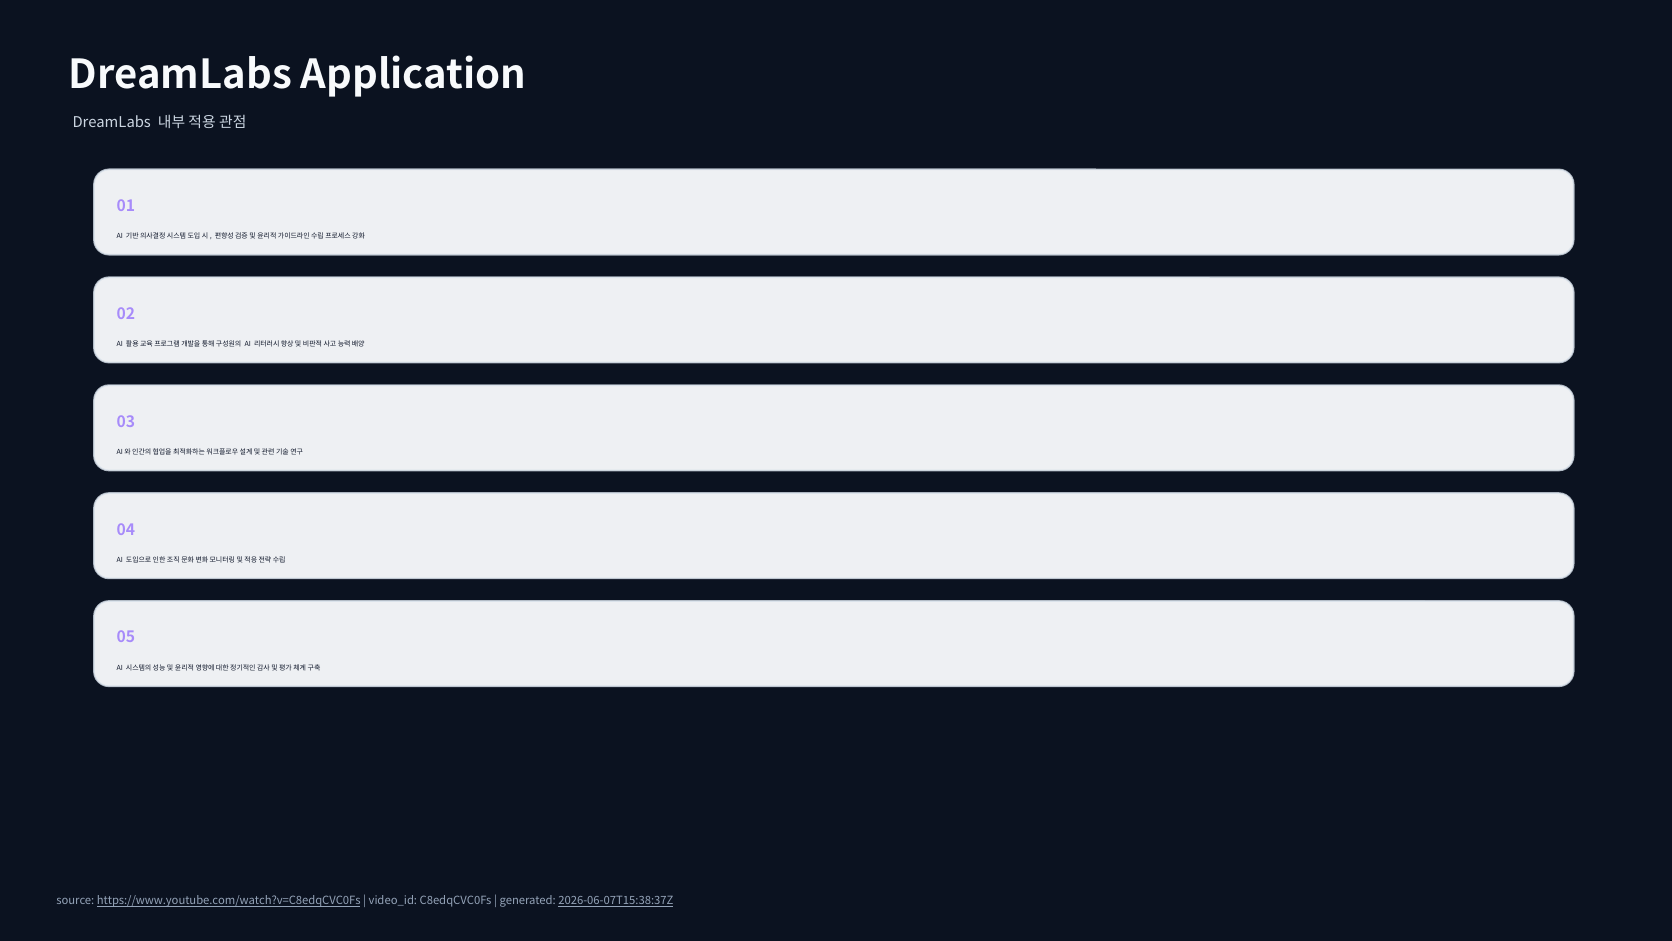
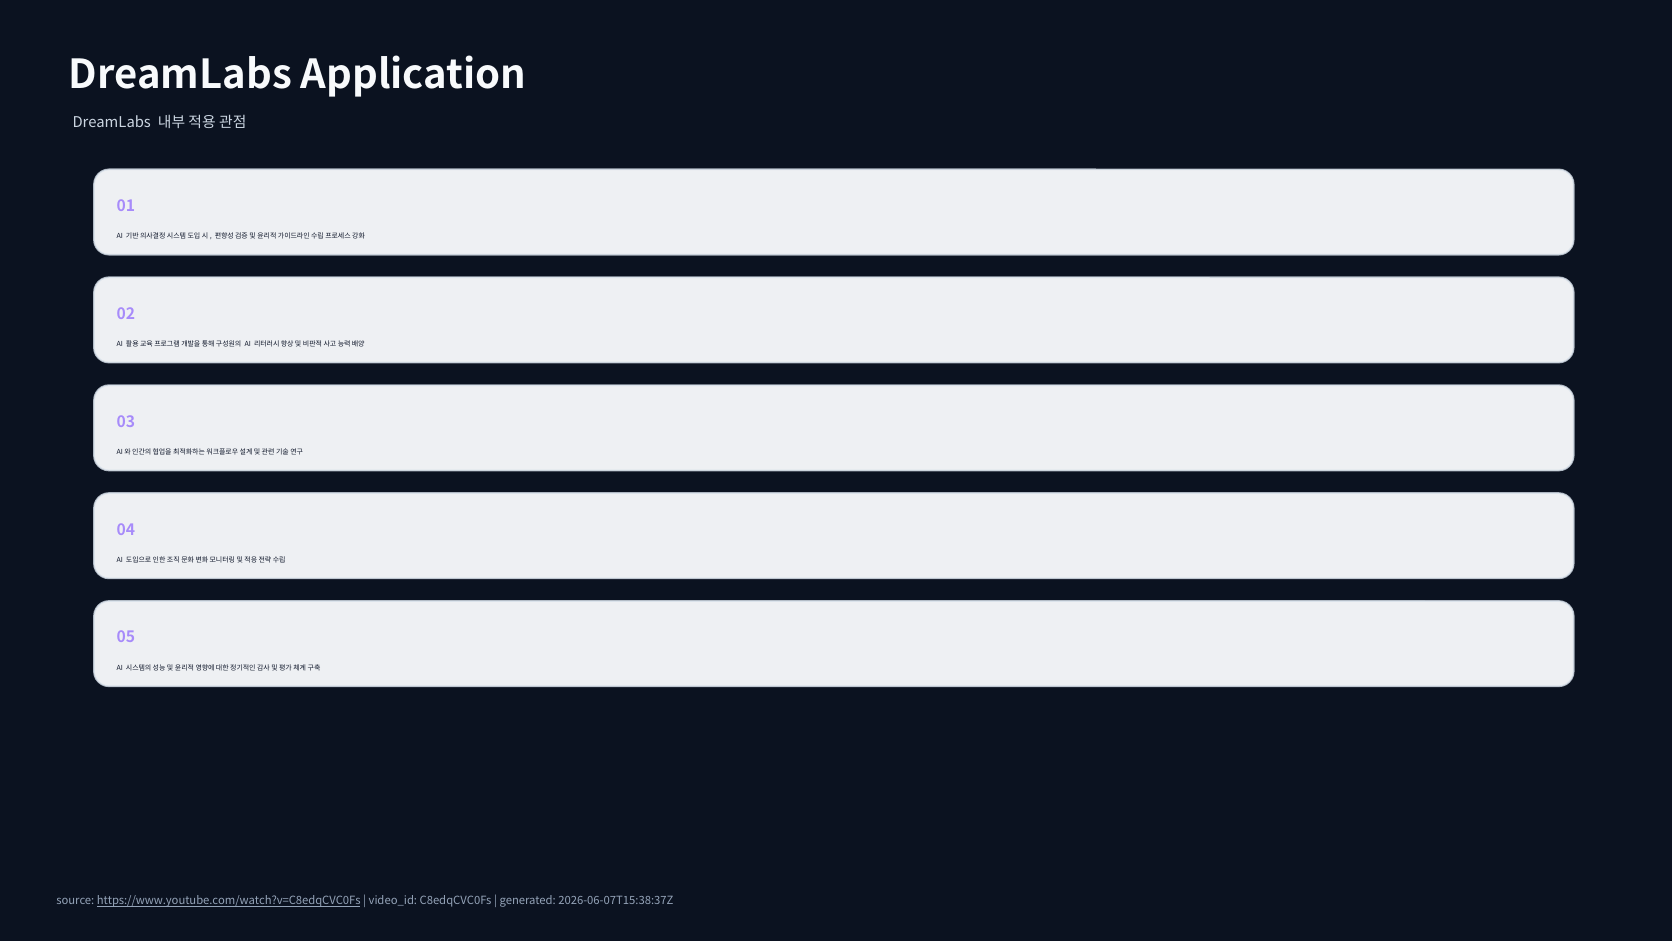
2026-06-07T15:38:37Z underline: present -> none
